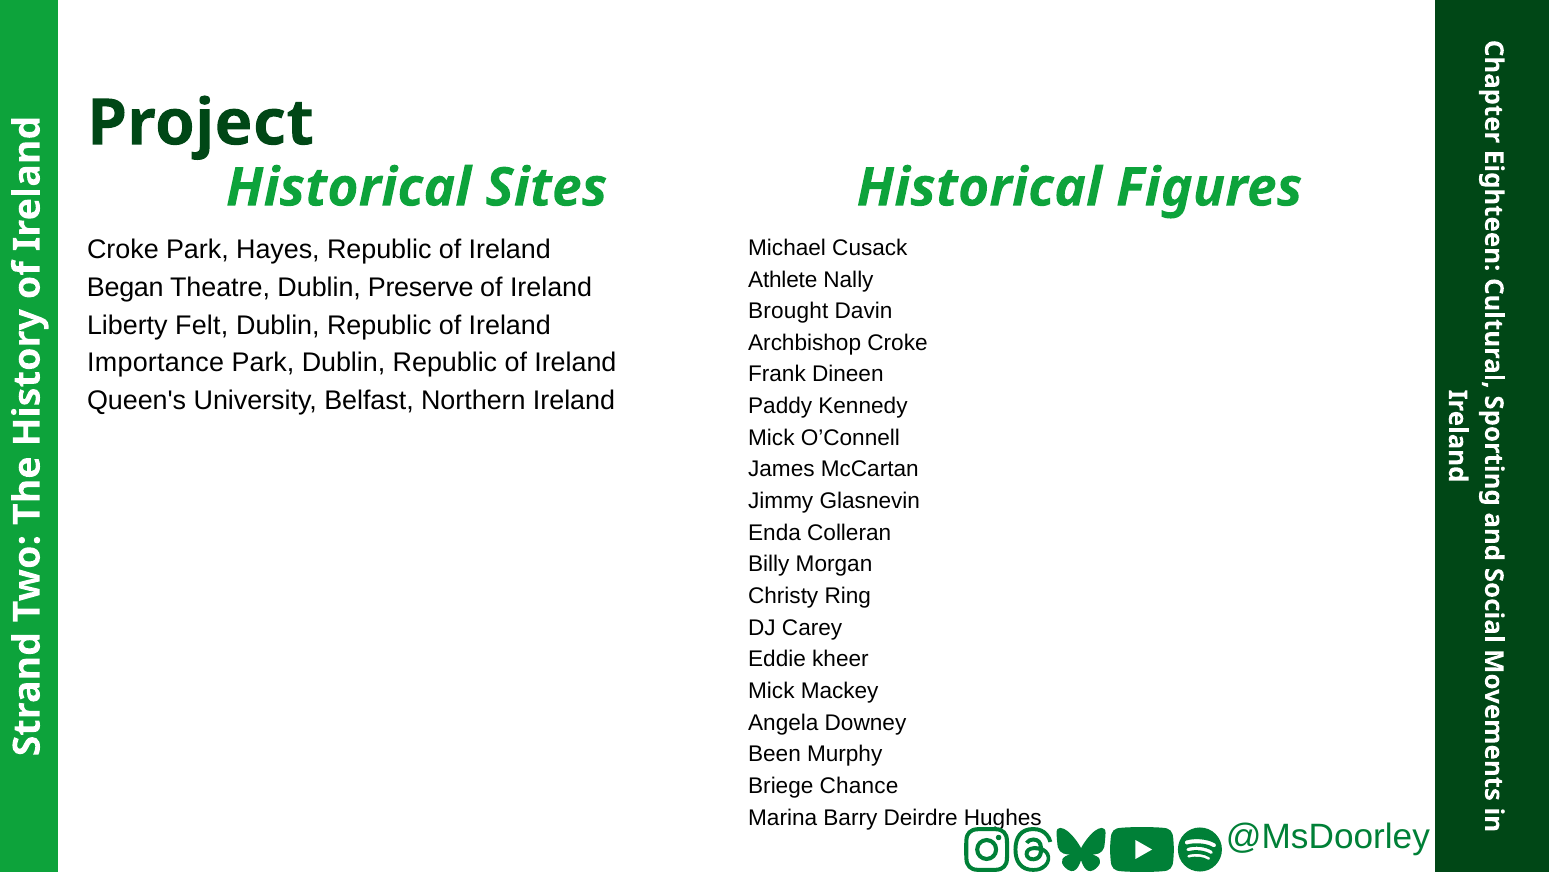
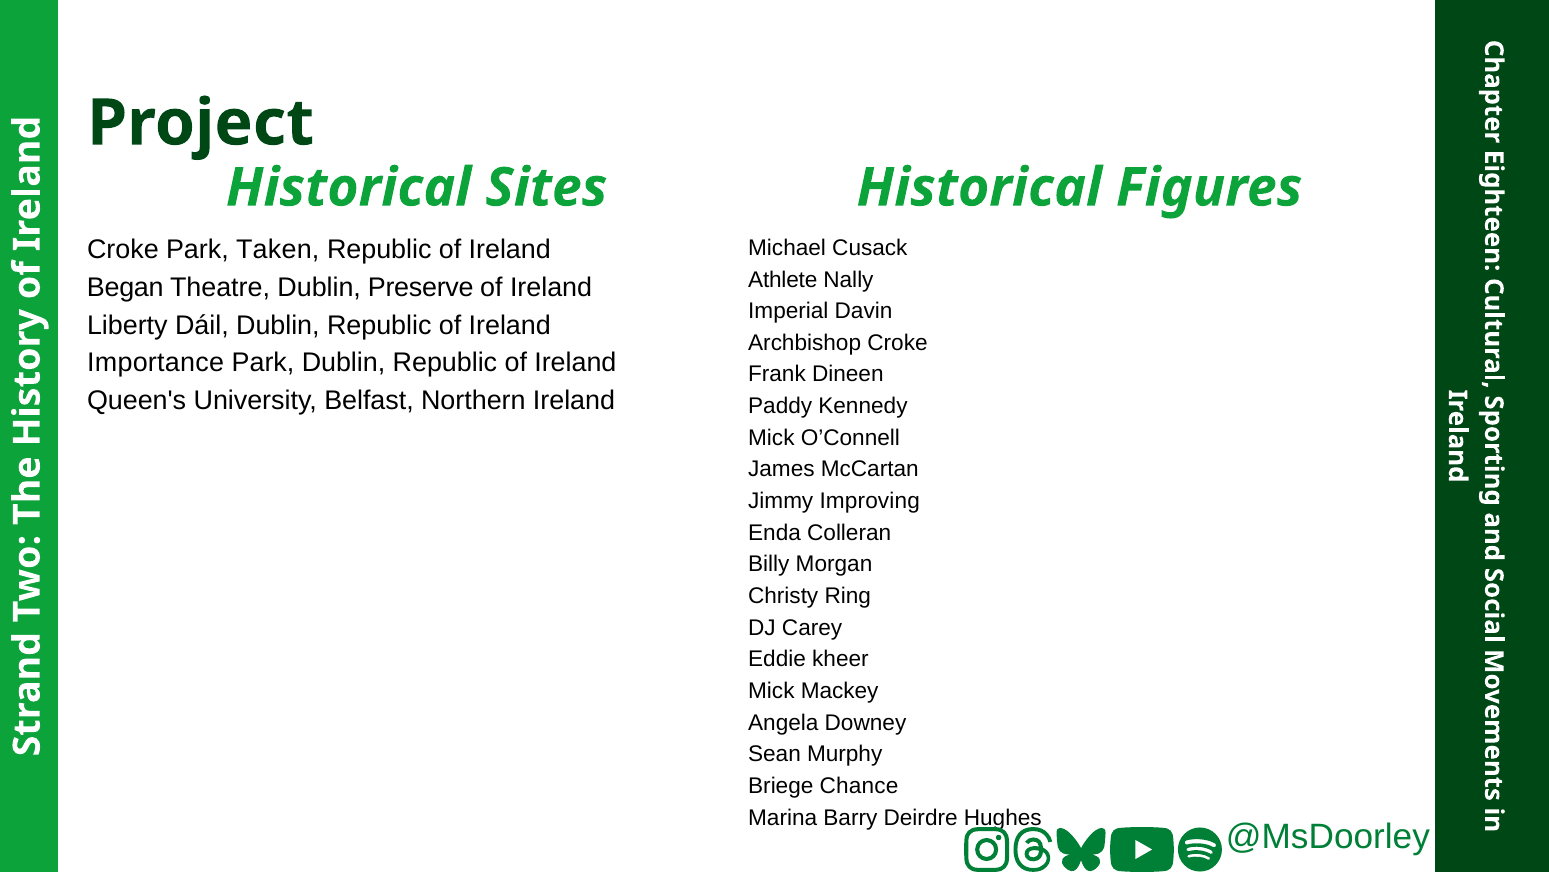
Hayes: Hayes -> Taken
Brought: Brought -> Imperial
Felt: Felt -> Dáil
Glasnevin: Glasnevin -> Improving
Been: Been -> Sean
